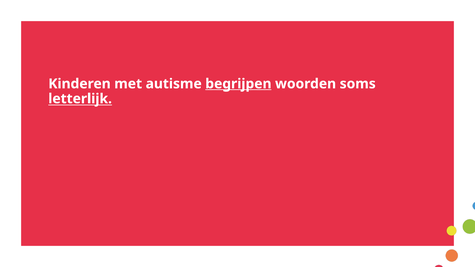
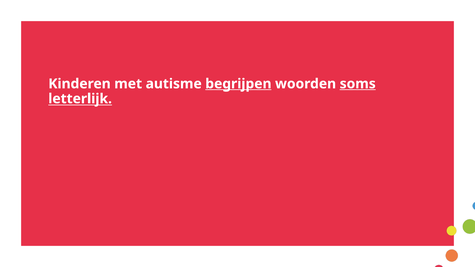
soms underline: none -> present
